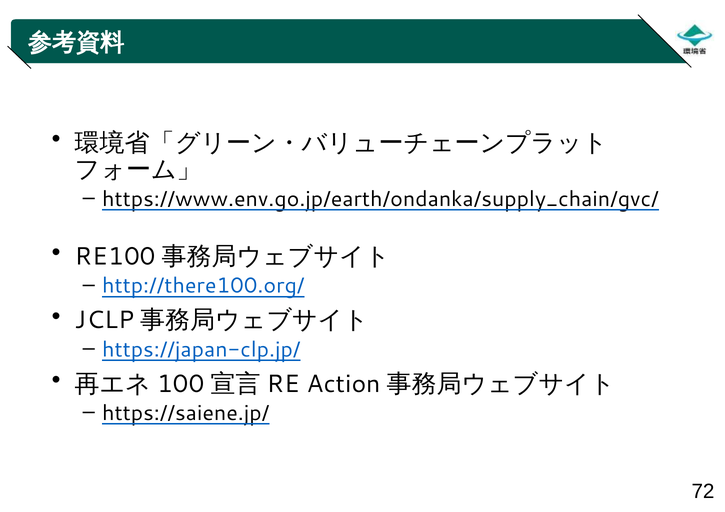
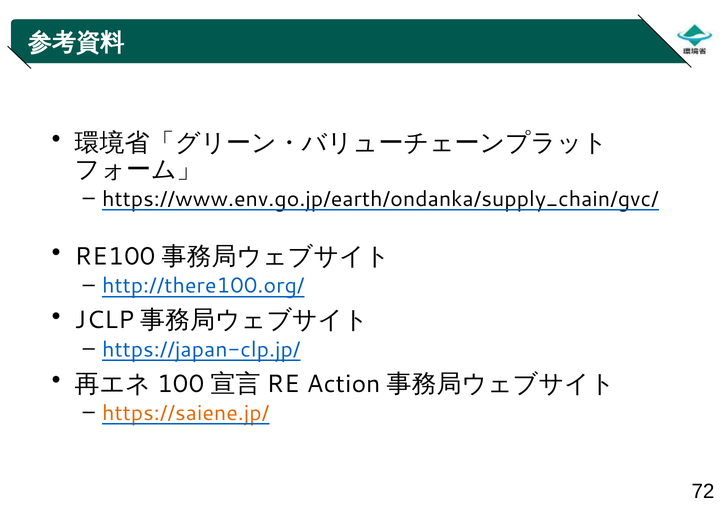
https://saiene.jp/ colour: black -> orange
